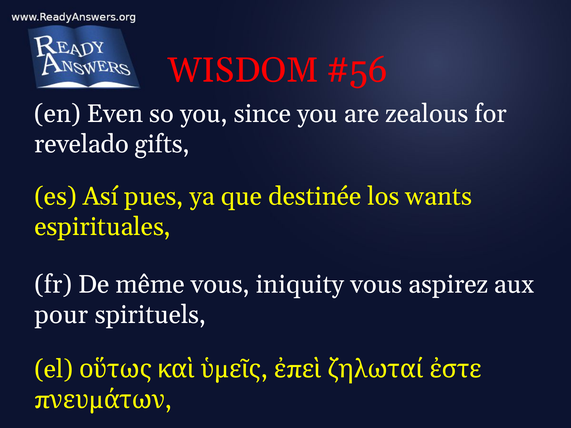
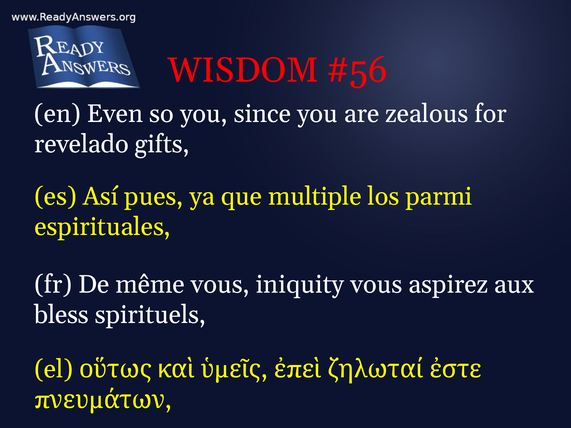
destinée: destinée -> multiple
wants: wants -> parmi
pour: pour -> bless
